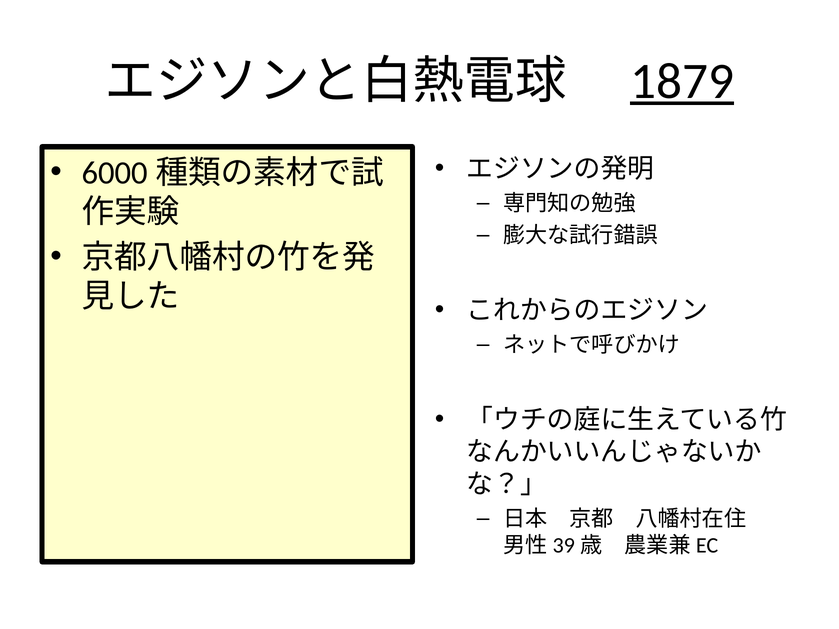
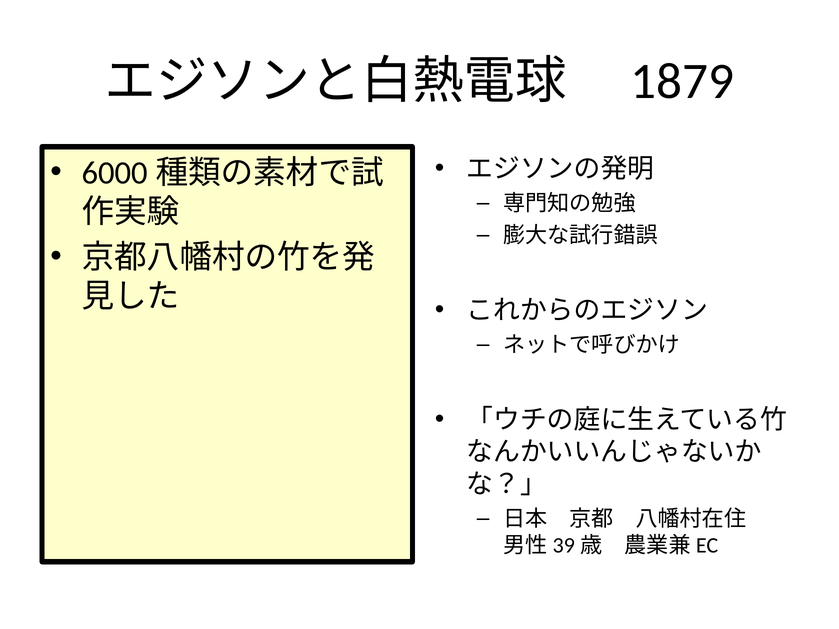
1879 underline: present -> none
